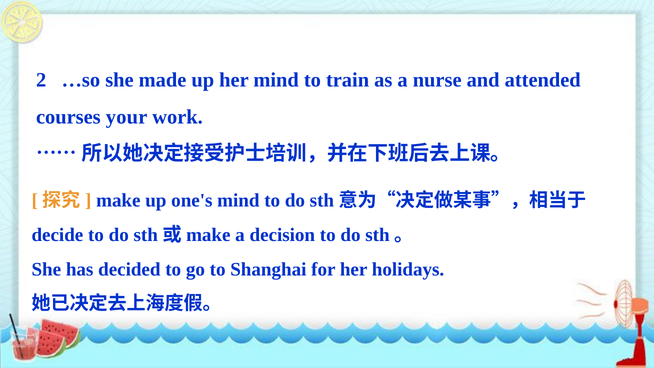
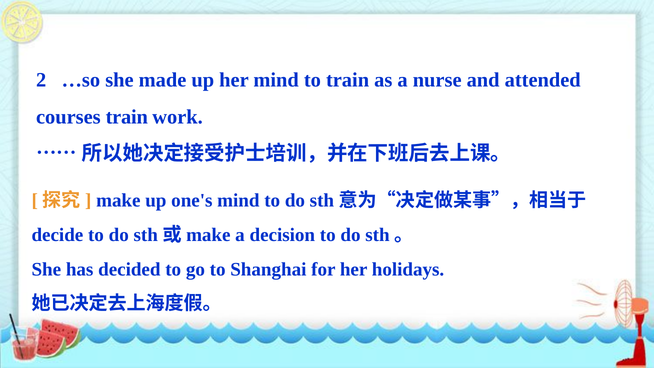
courses your: your -> train
